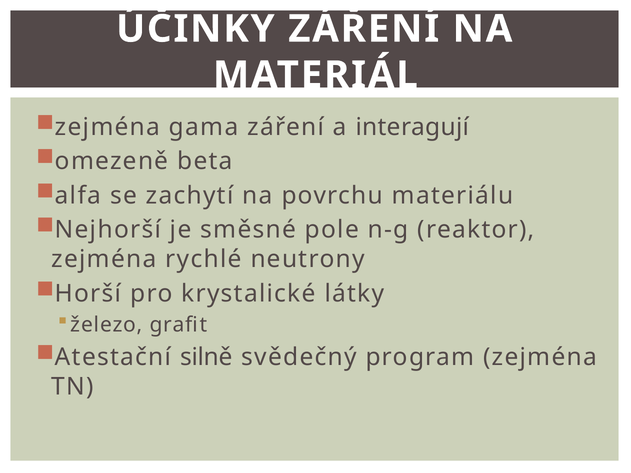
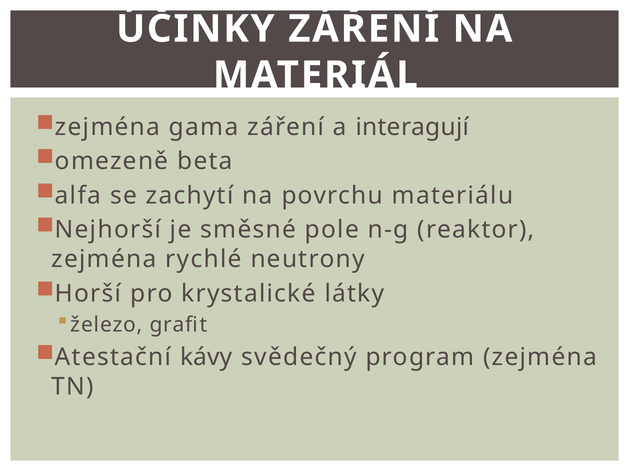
silně: silně -> kávy
